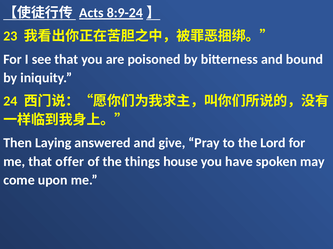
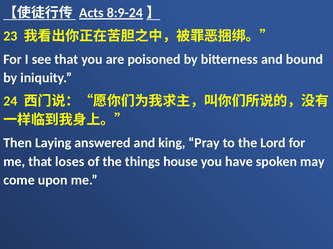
give: give -> king
offer: offer -> loses
